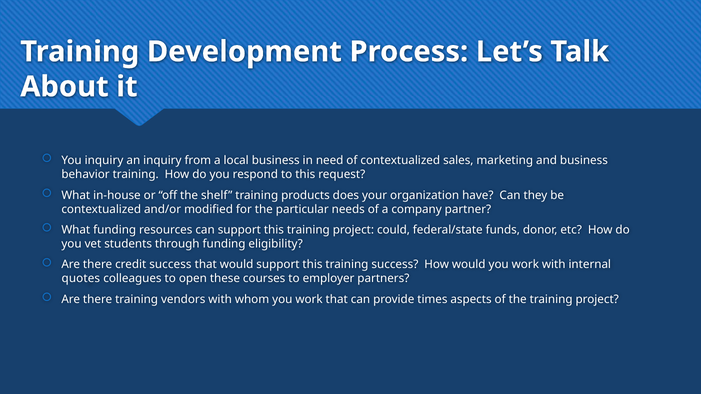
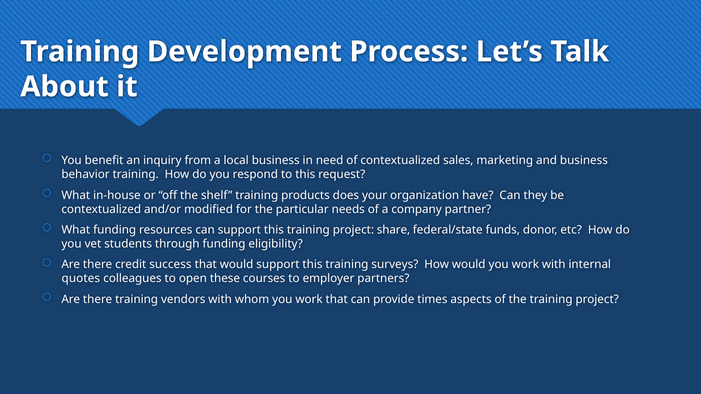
You inquiry: inquiry -> benefit
could: could -> share
training success: success -> surveys
